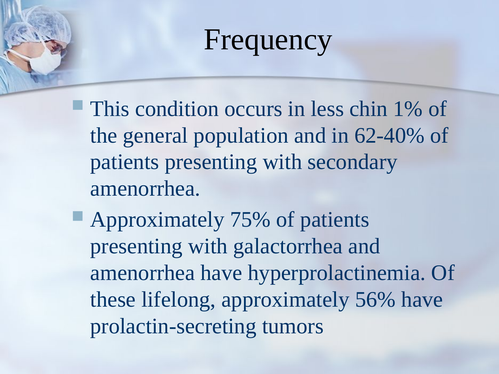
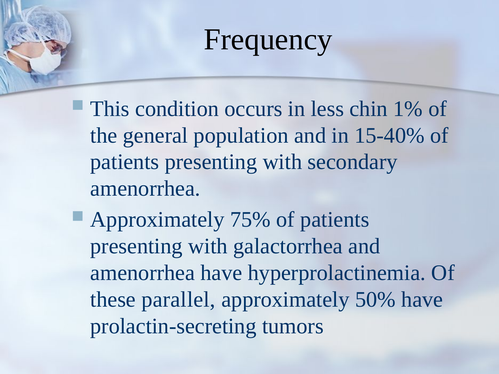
62-40%: 62-40% -> 15-40%
lifelong: lifelong -> parallel
56%: 56% -> 50%
